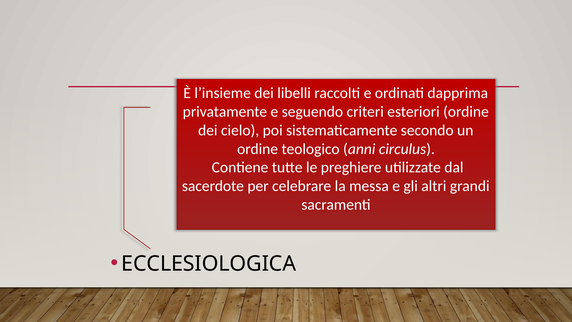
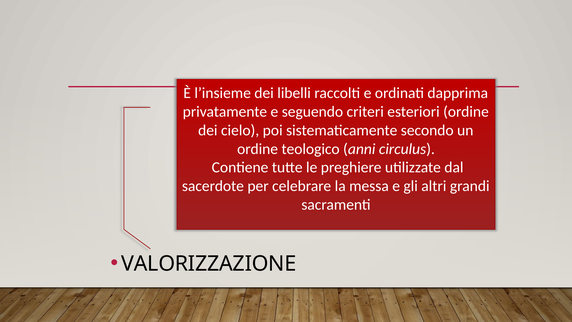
ECCLESIOLOGICA: ECCLESIOLOGICA -> VALORIZZAZIONE
